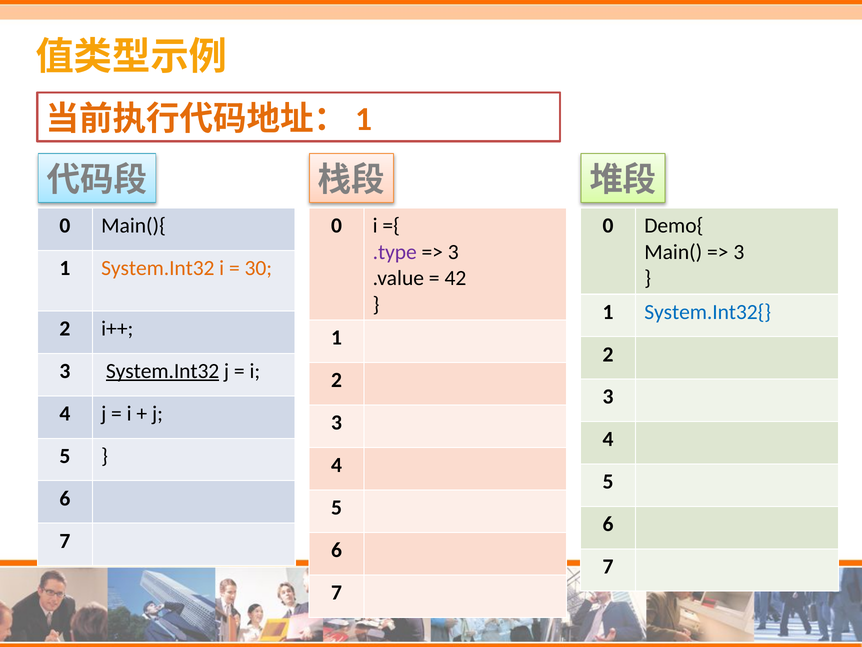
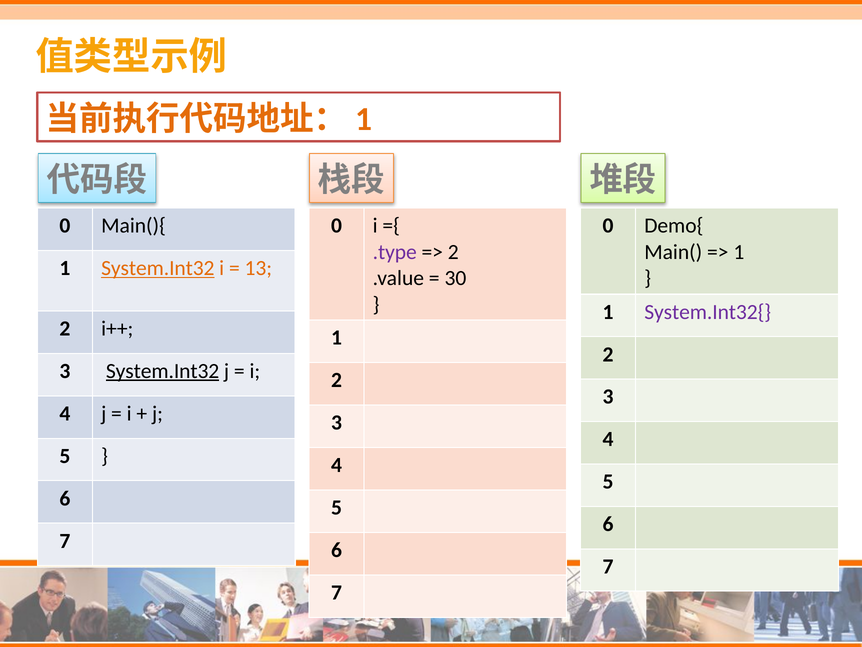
3 at (453, 252): 3 -> 2
3 at (739, 252): 3 -> 1
System.Int32 at (158, 268) underline: none -> present
30: 30 -> 13
42: 42 -> 30
System.Int32{ colour: blue -> purple
